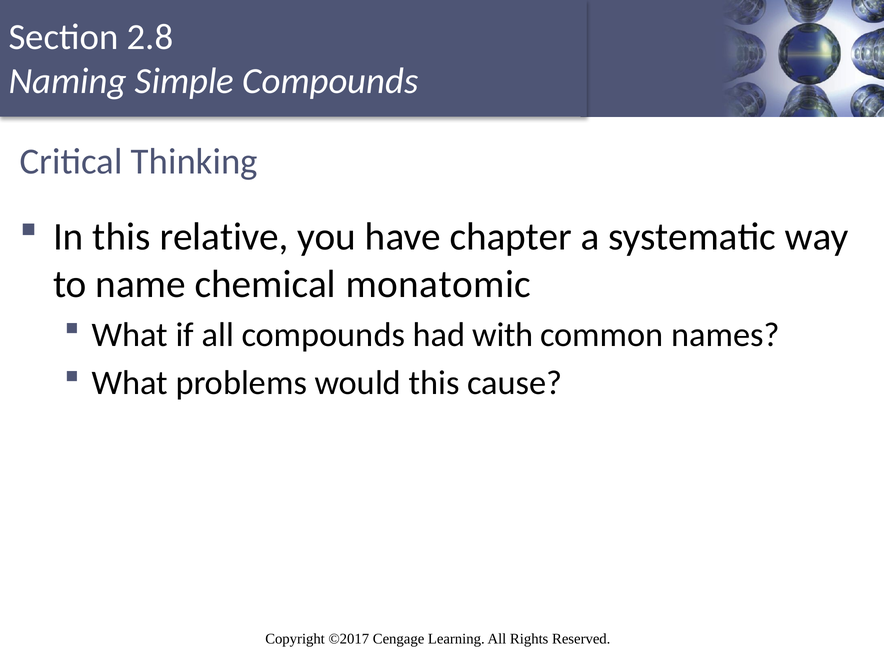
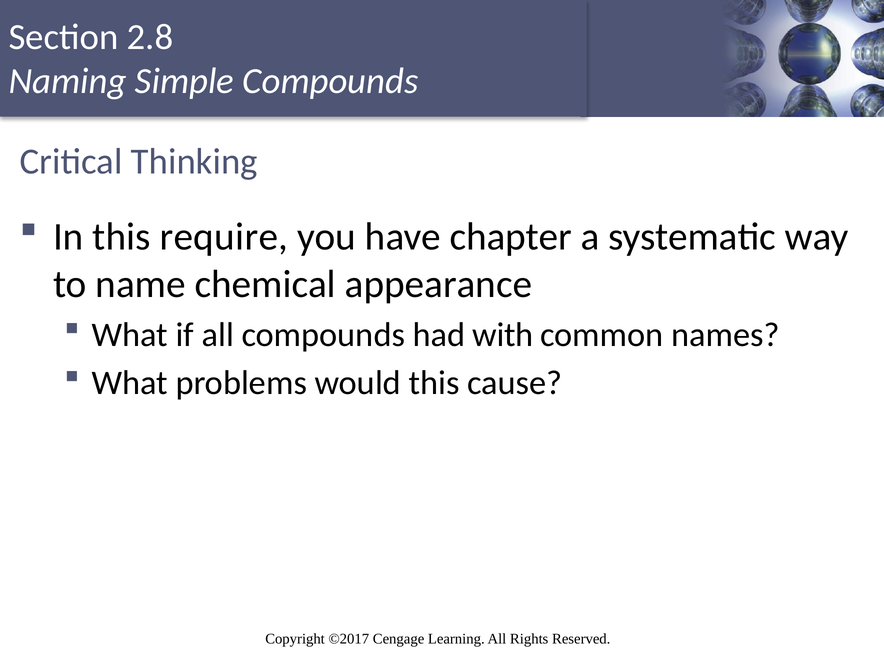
relative: relative -> require
monatomic: monatomic -> appearance
